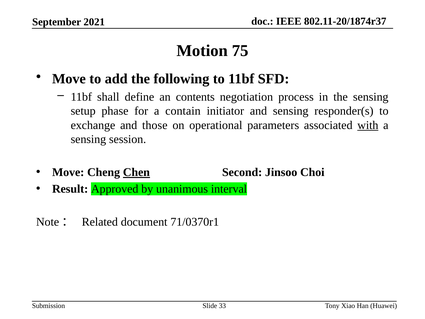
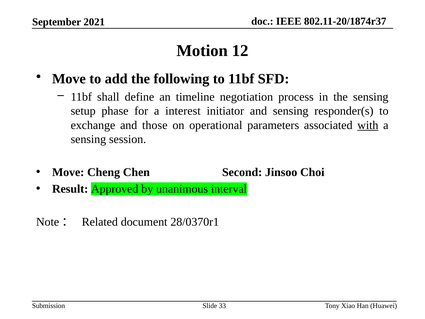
75: 75 -> 12
contents: contents -> timeline
contain: contain -> interest
Chen underline: present -> none
71/0370r1: 71/0370r1 -> 28/0370r1
